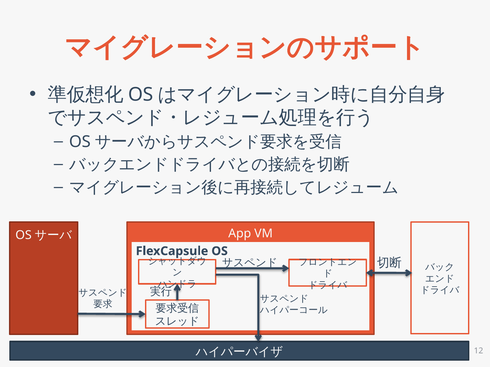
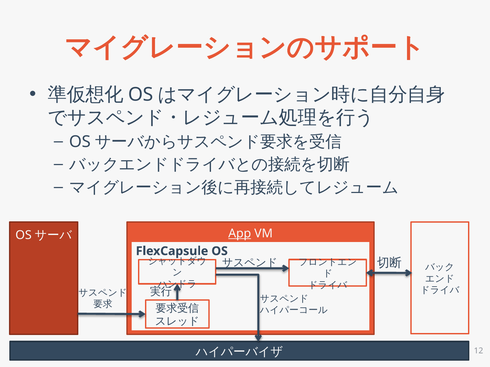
App underline: none -> present
